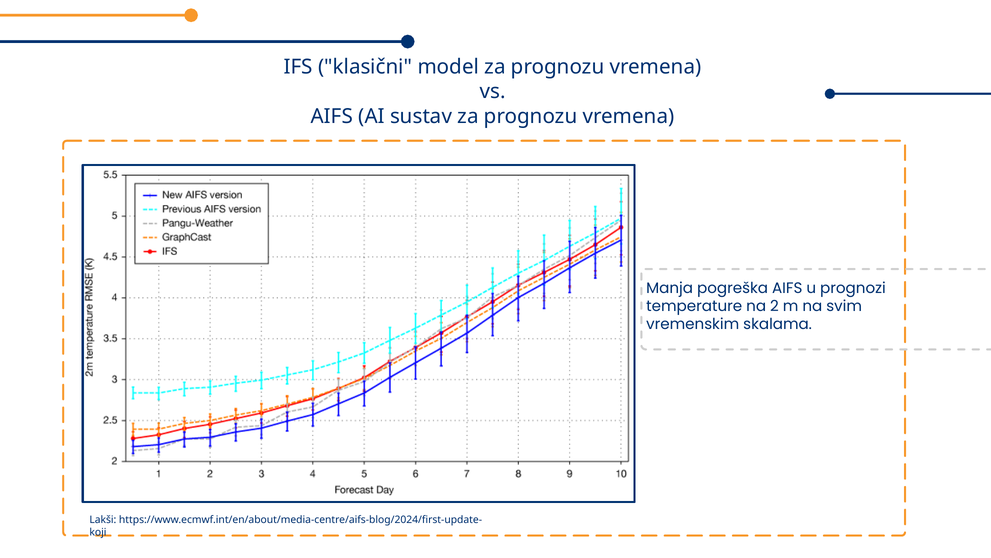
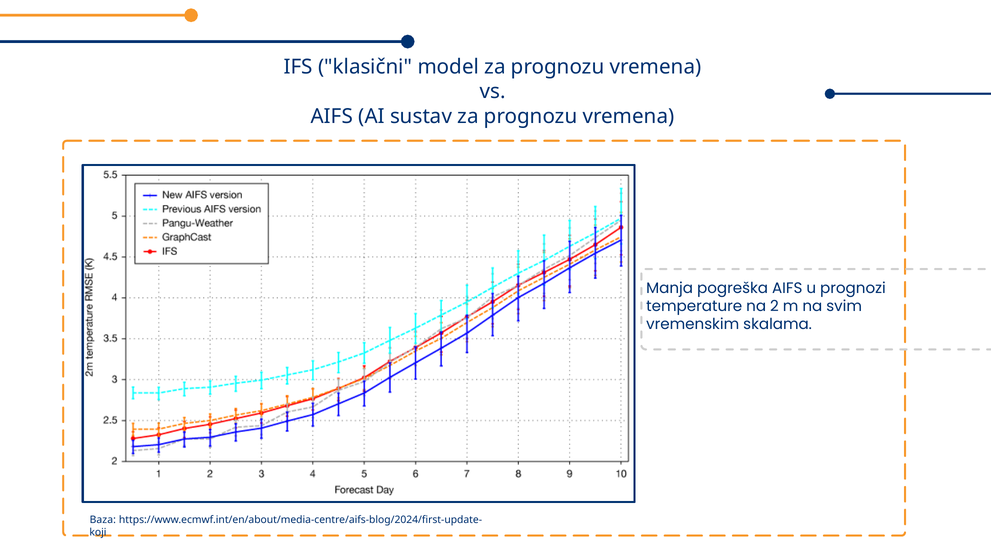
Lakši: Lakši -> Baza
